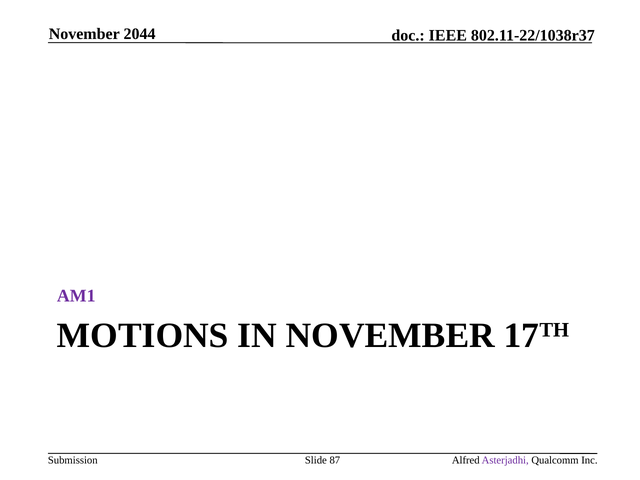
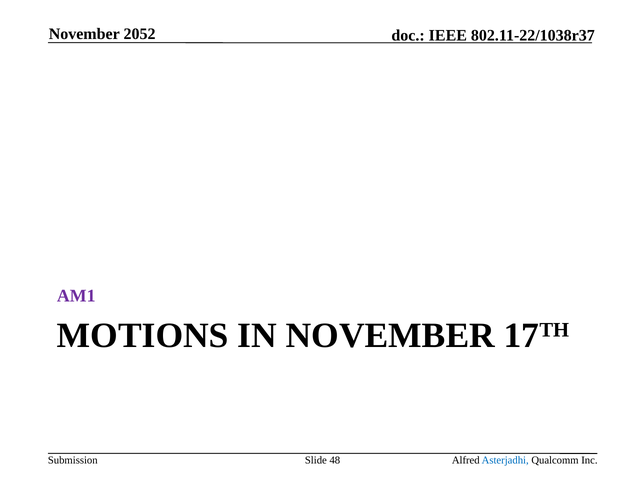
2044: 2044 -> 2052
87: 87 -> 48
Asterjadhi colour: purple -> blue
